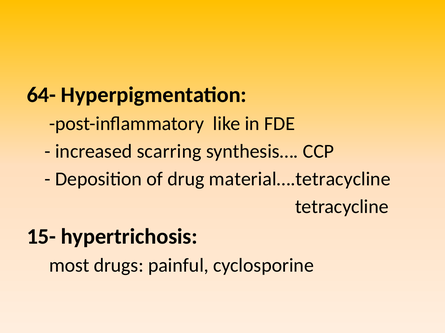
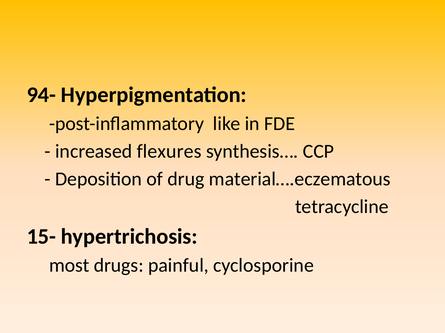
64-: 64- -> 94-
scarring: scarring -> flexures
material….tetracycline: material….tetracycline -> material….eczematous
